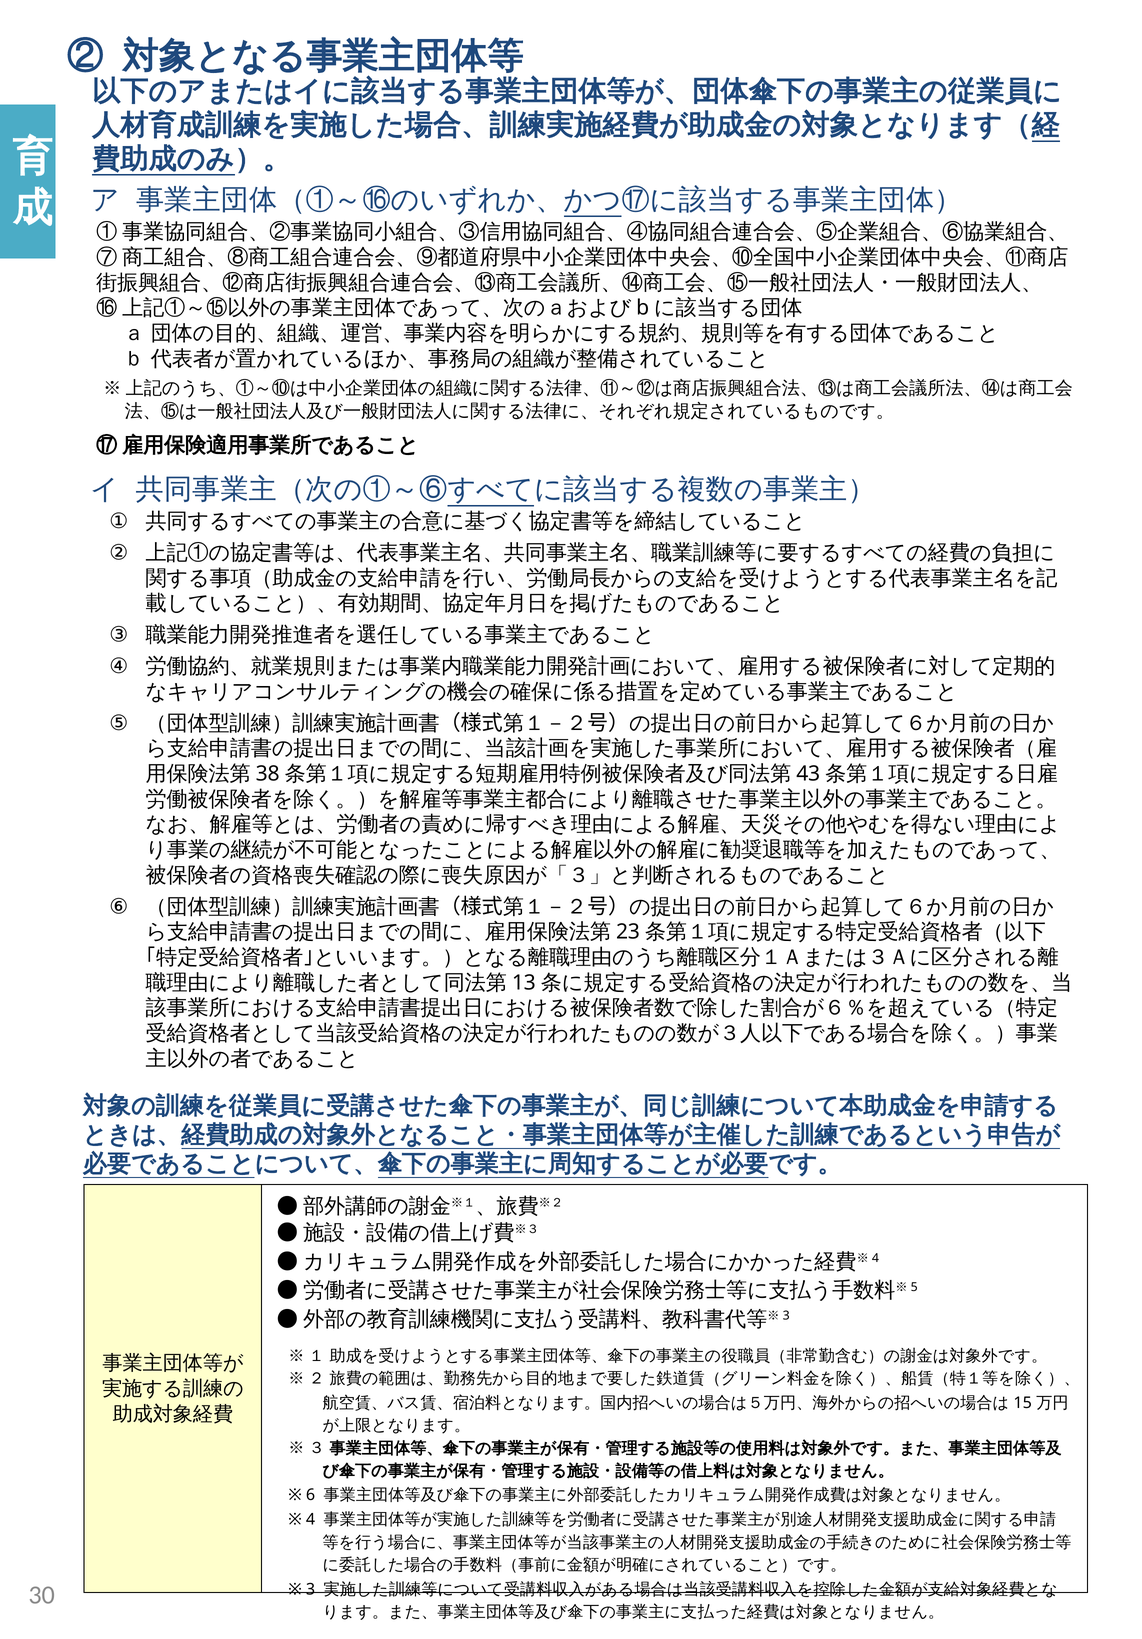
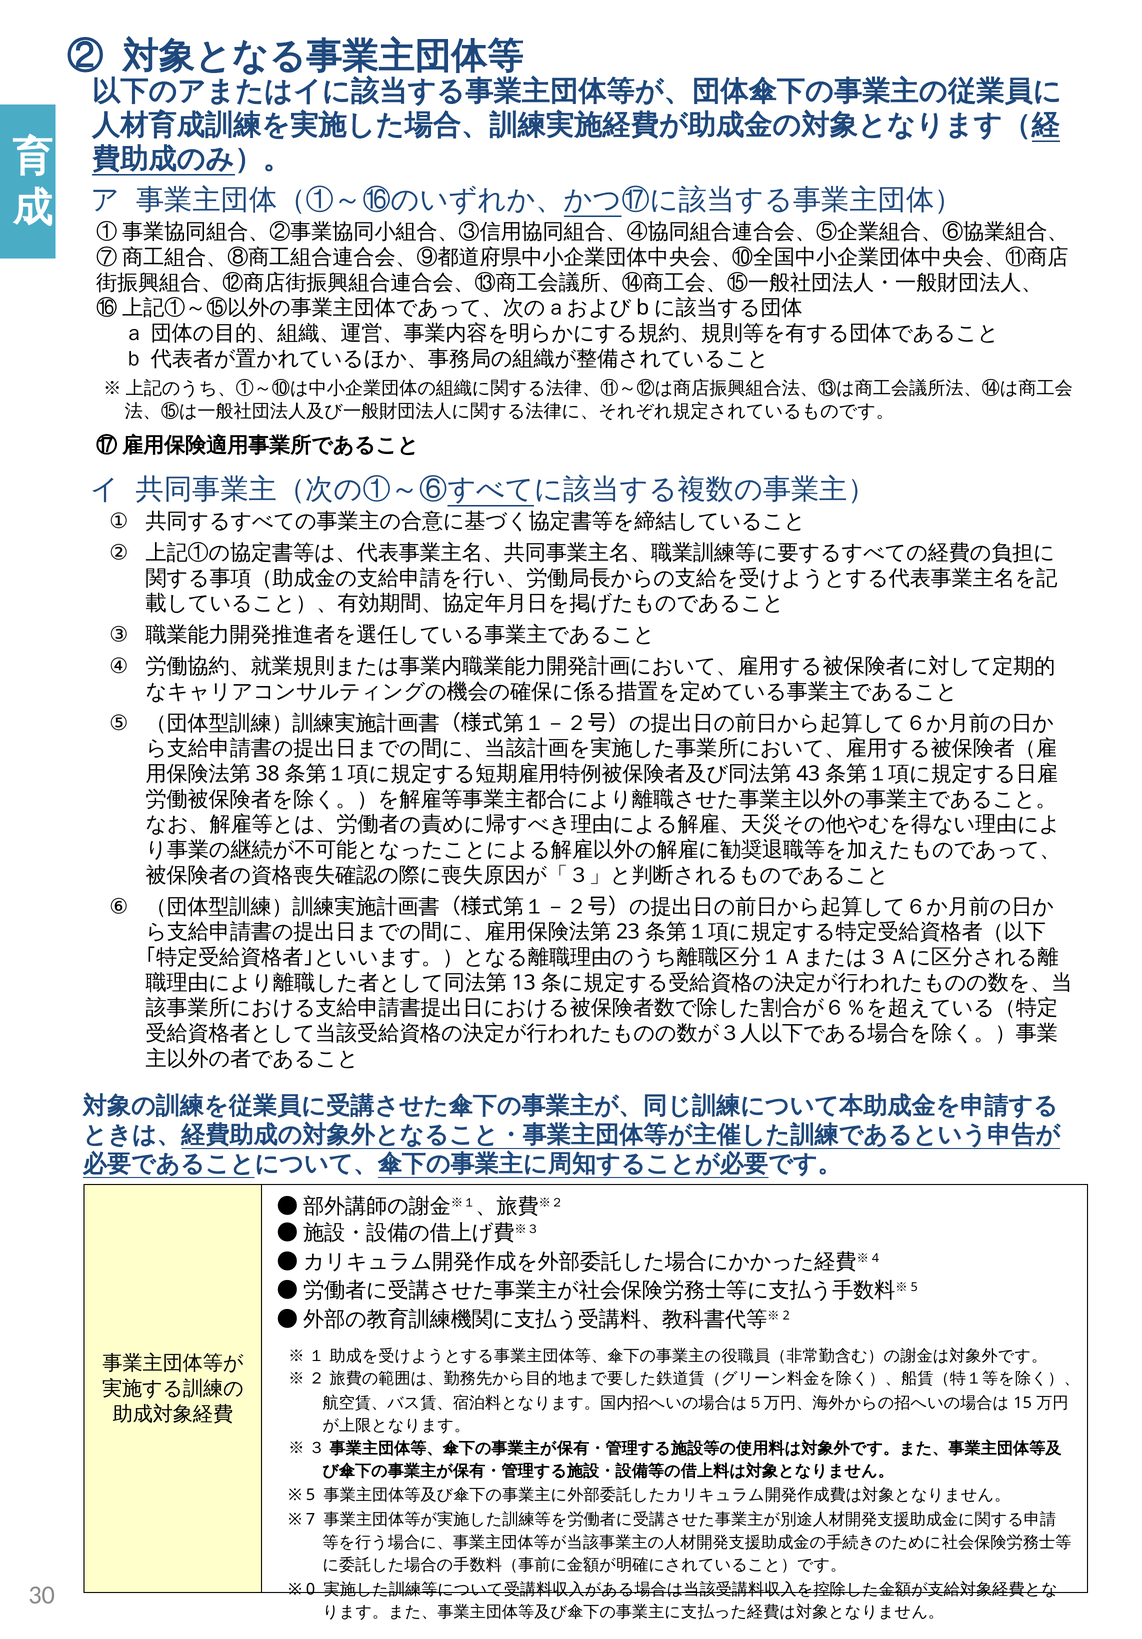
3 at (786, 1315): 3 -> 2
6 at (310, 1495): 6 -> 5
4 at (310, 1519): 4 -> 7
3 at (310, 1589): 3 -> 0
